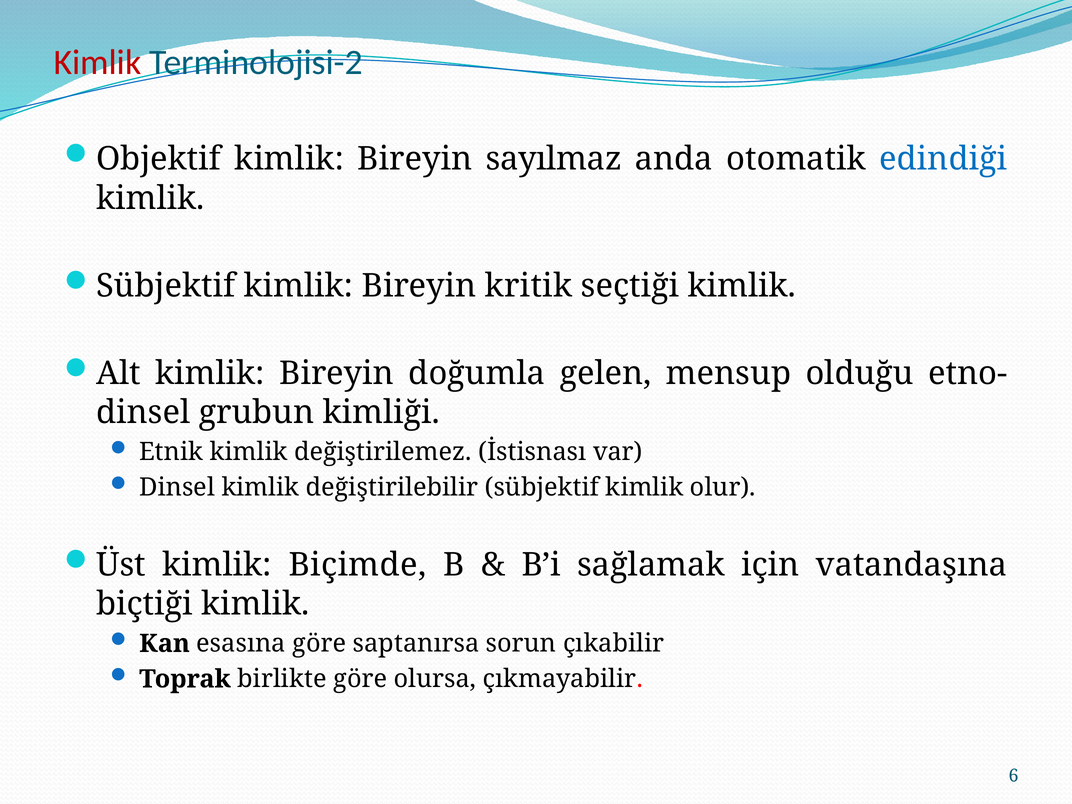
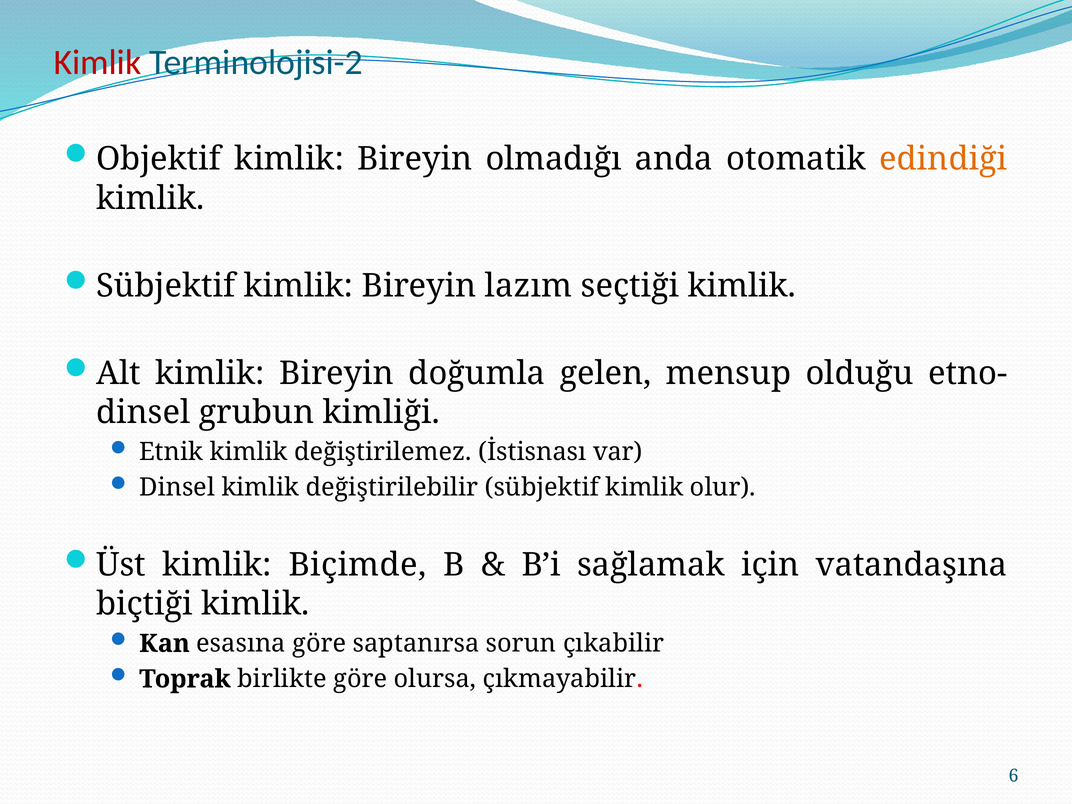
sayılmaz: sayılmaz -> olmadığı
edindiği colour: blue -> orange
kritik: kritik -> lazım
